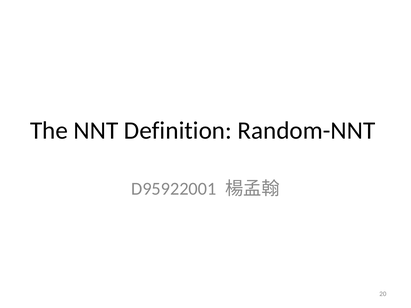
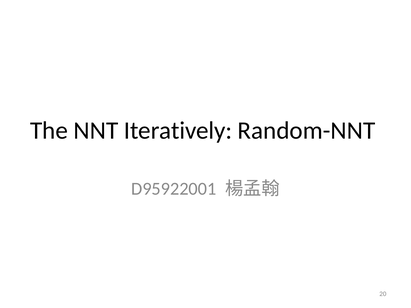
Definition: Definition -> Iteratively
